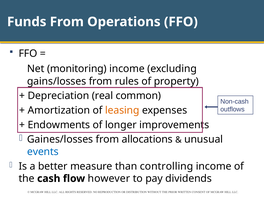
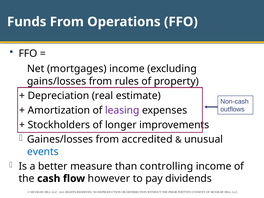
monitoring: monitoring -> mortgages
common: common -> estimate
leasing colour: orange -> purple
Endowments: Endowments -> Stockholders
allocations: allocations -> accredited
